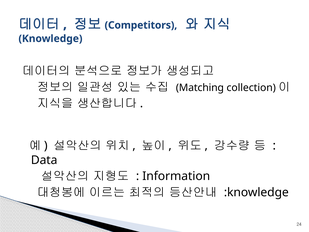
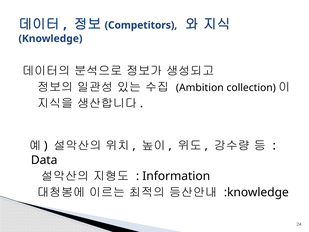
Matching: Matching -> Ambition
